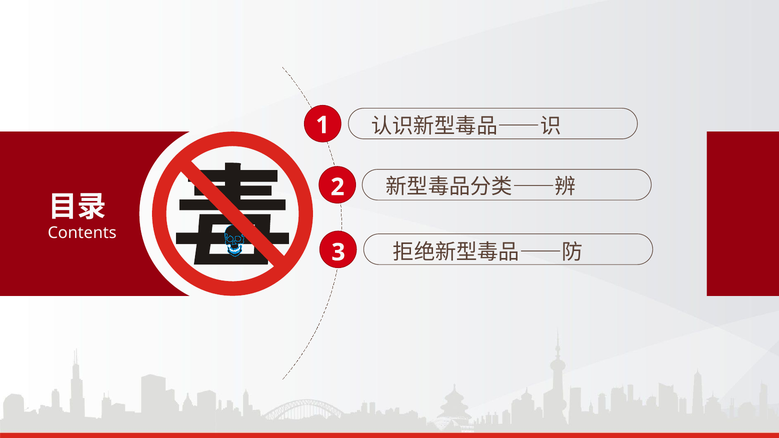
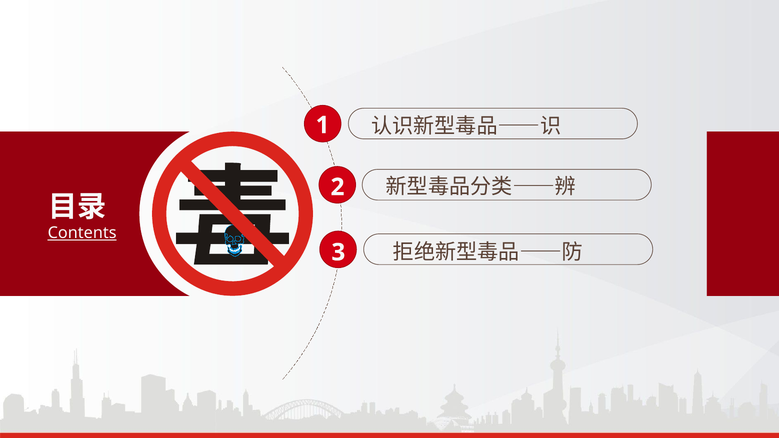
Contents underline: none -> present
